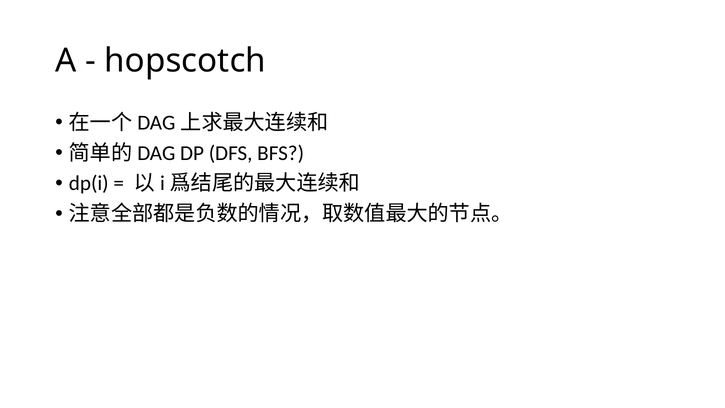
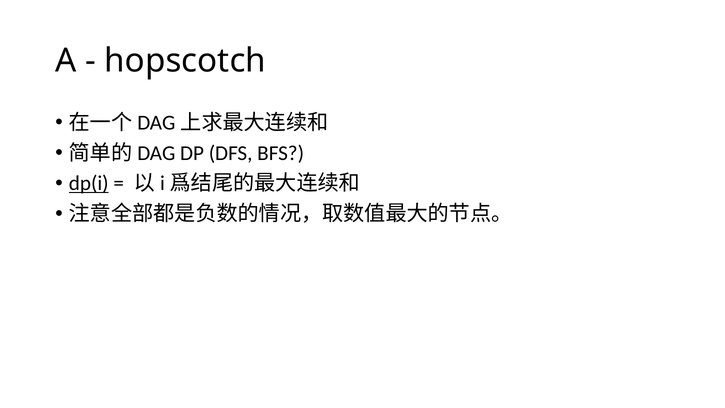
dp(i underline: none -> present
